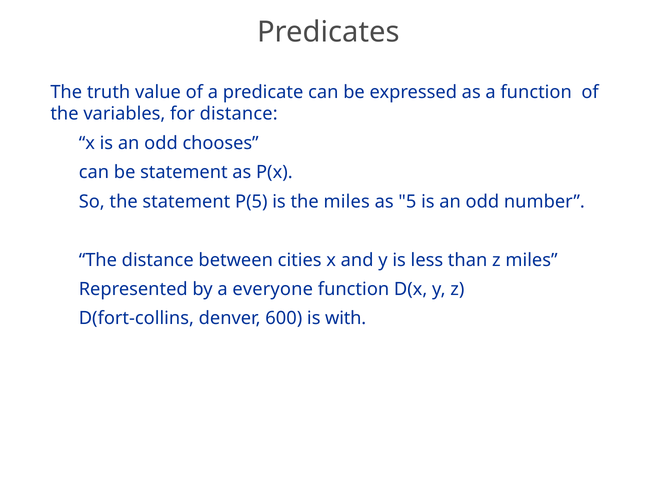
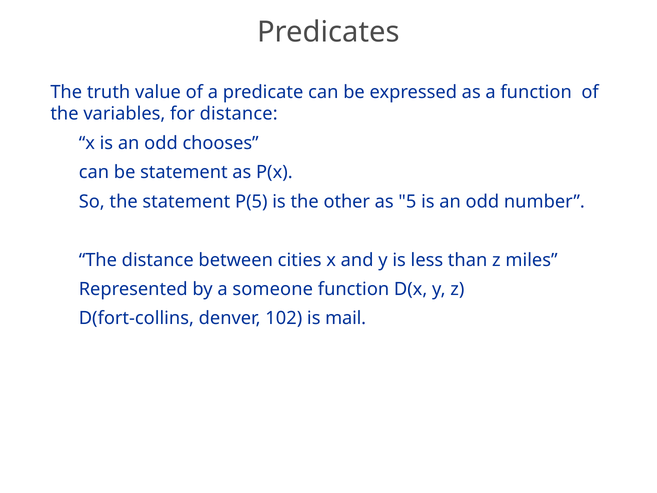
the miles: miles -> other
everyone: everyone -> someone
600: 600 -> 102
with: with -> mail
